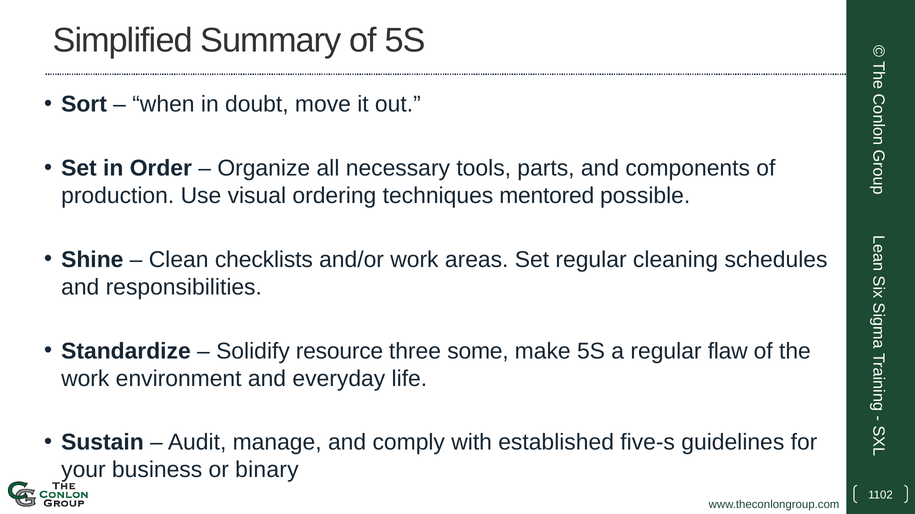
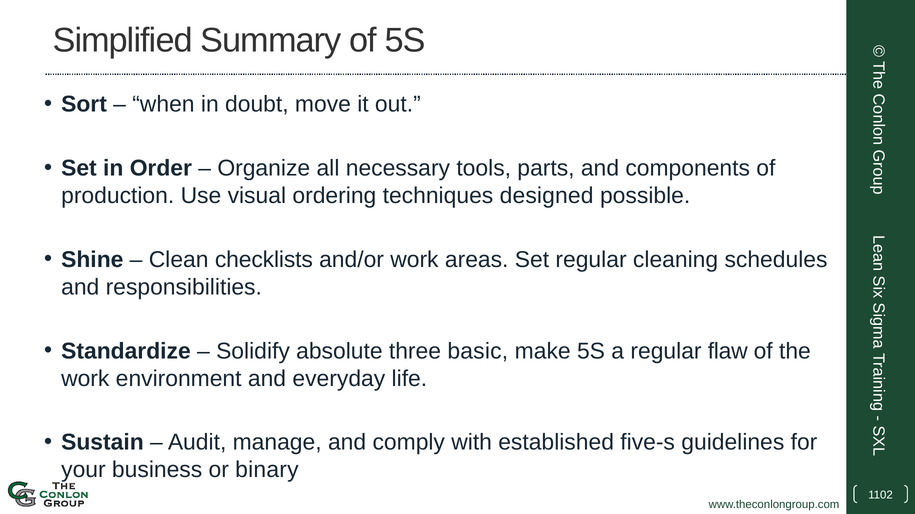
mentored: mentored -> designed
resource: resource -> absolute
some: some -> basic
